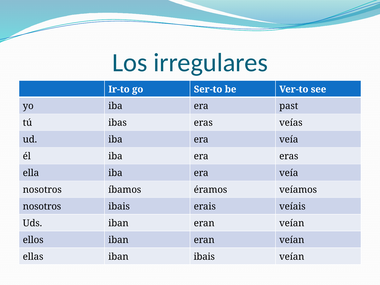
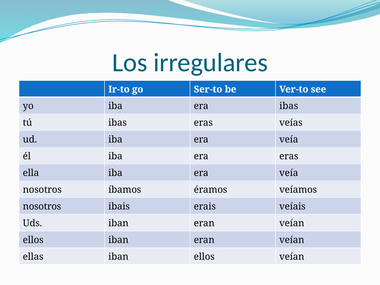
era past: past -> ibas
iban ibais: ibais -> ellos
